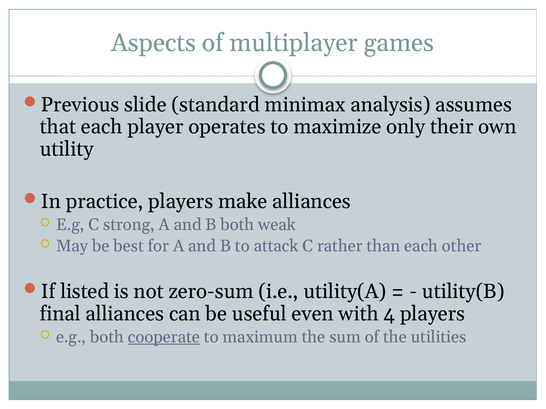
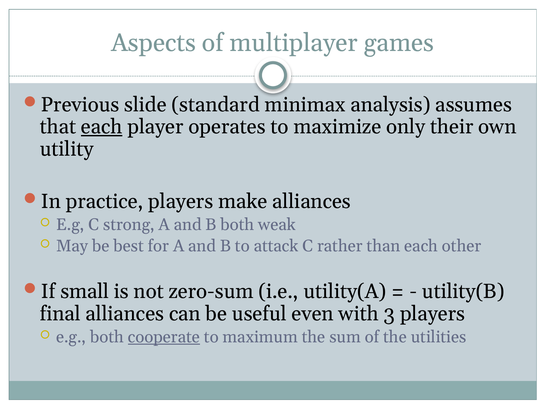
each at (102, 127) underline: none -> present
listed: listed -> small
4: 4 -> 3
